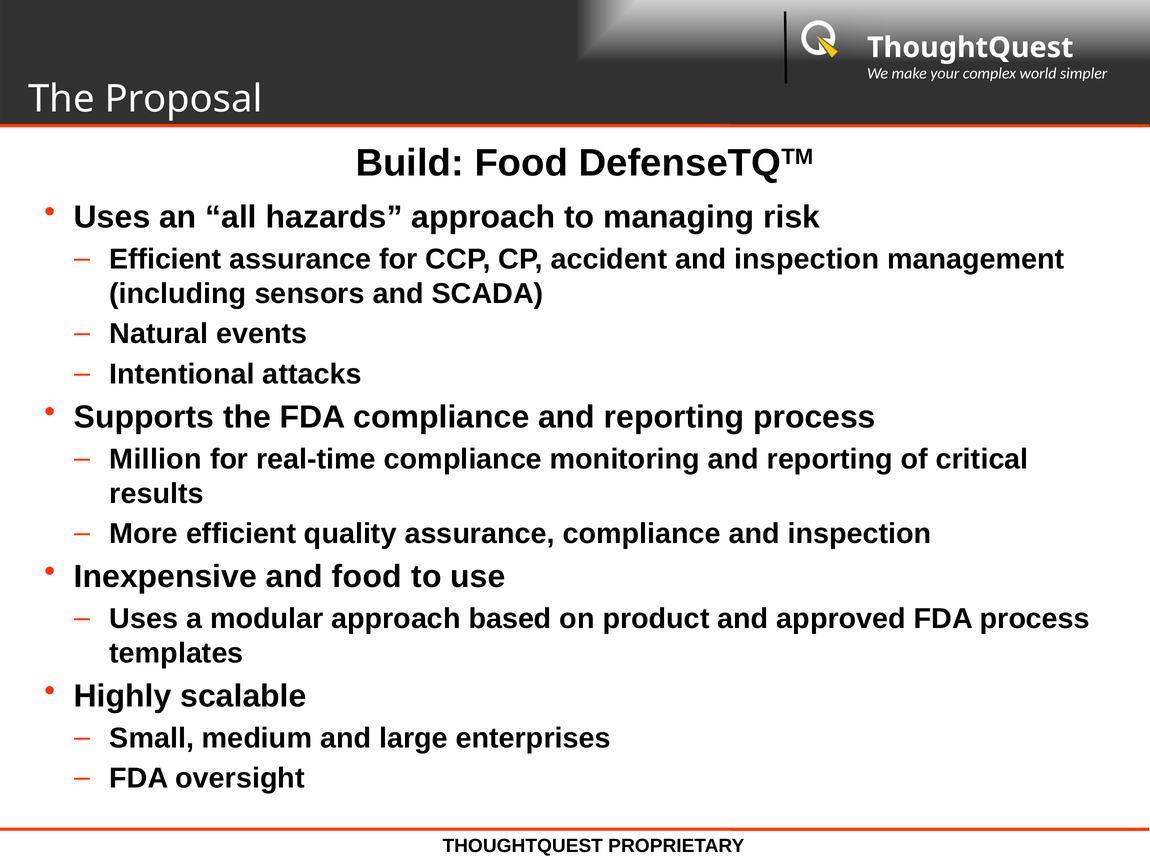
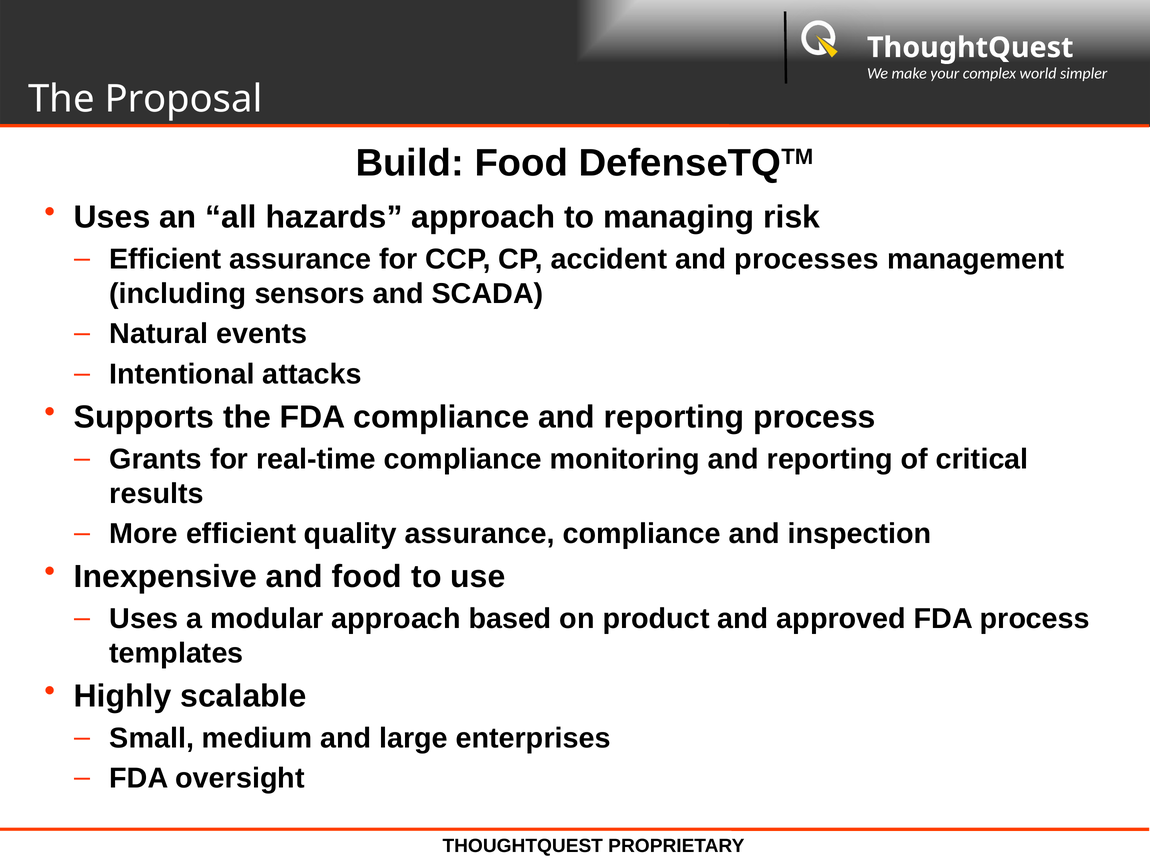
accident and inspection: inspection -> processes
Million: Million -> Grants
